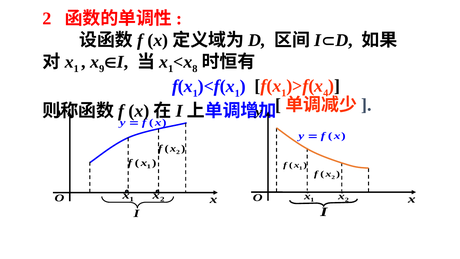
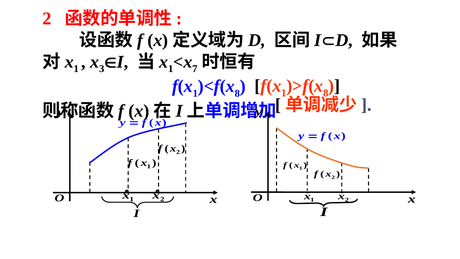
9: 9 -> 3
8: 8 -> 7
4 at (326, 93): 4 -> 8
1 at (237, 93): 1 -> 8
